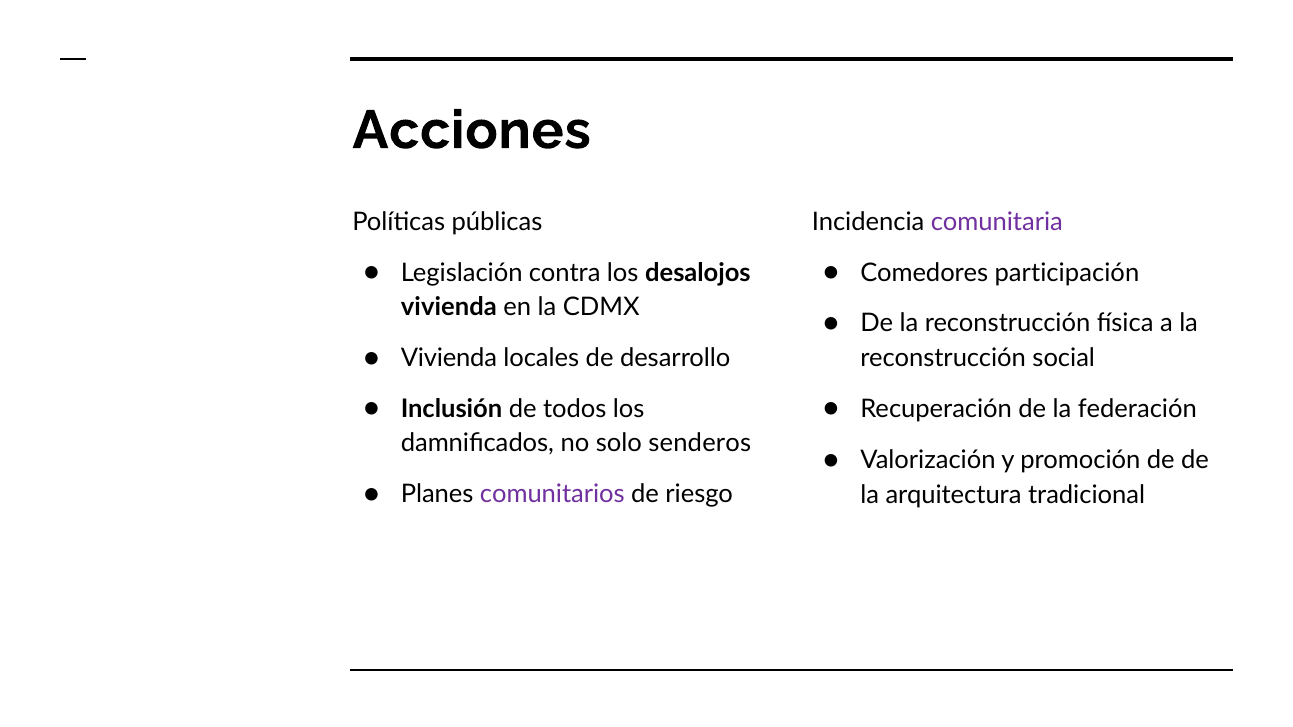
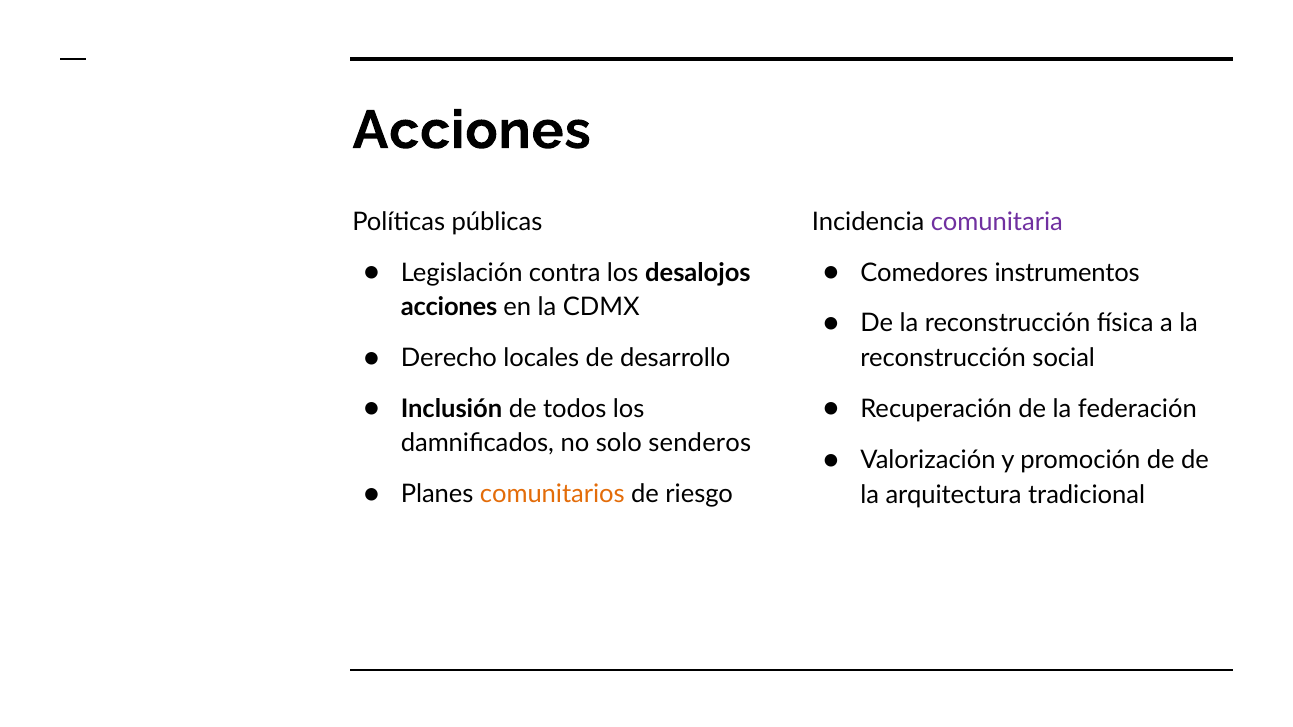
participación: participación -> instrumentos
vivienda at (449, 307): vivienda -> acciones
Vivienda at (449, 358): Vivienda -> Derecho
comunitarios colour: purple -> orange
